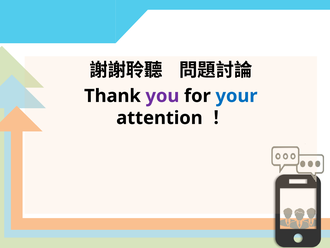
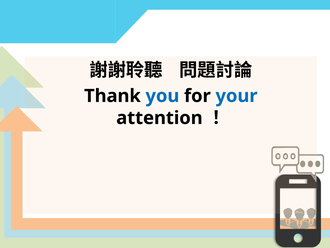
you colour: purple -> blue
